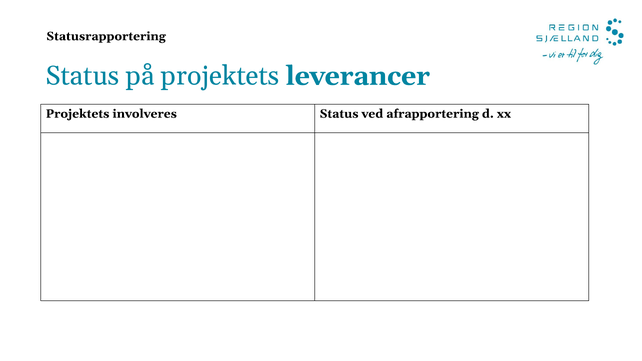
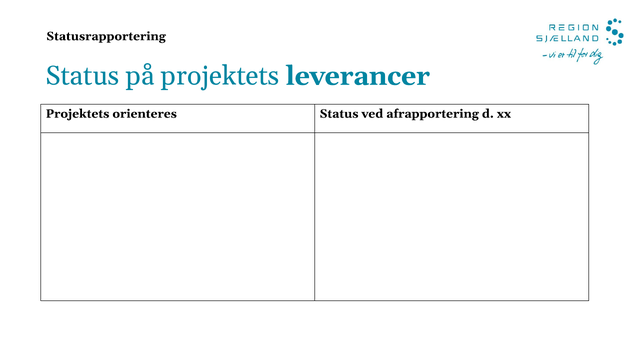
involveres: involveres -> orienteres
